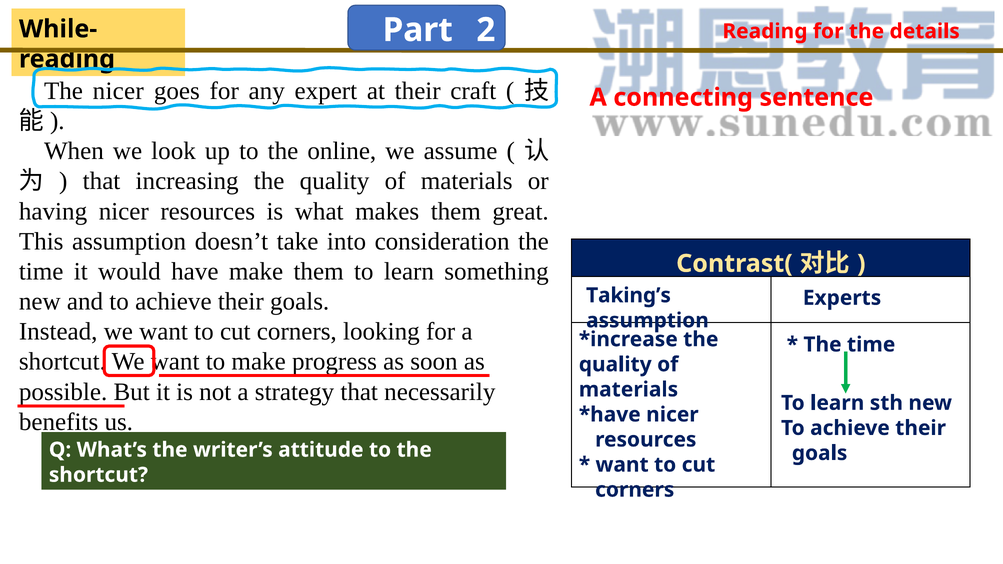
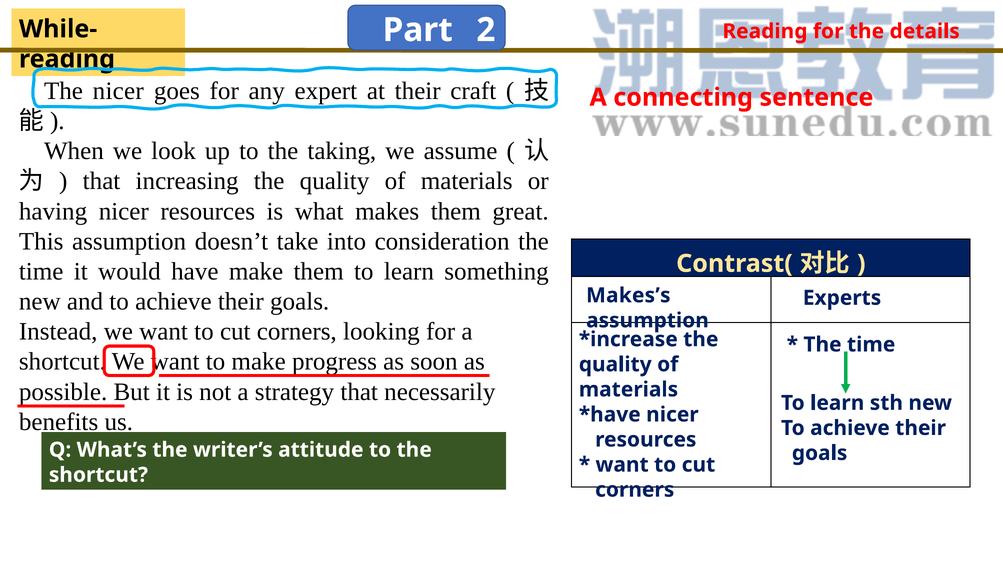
online: online -> taking
Taking’s: Taking’s -> Makes’s
